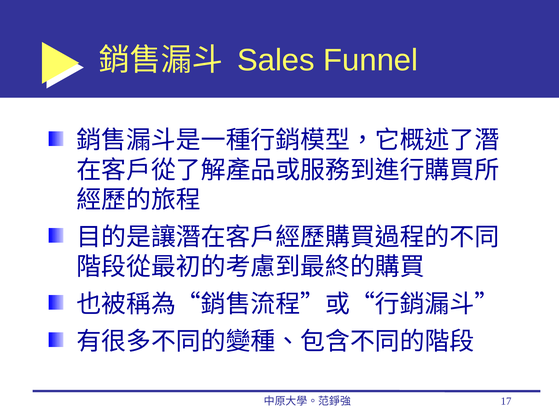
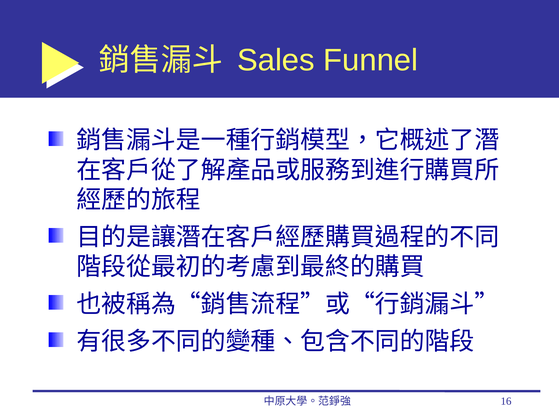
17: 17 -> 16
